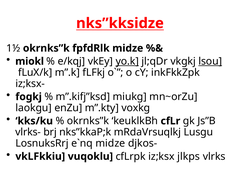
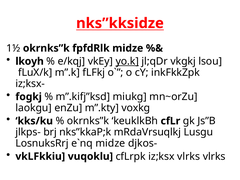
miokl: miokl -> lkoyh
lsou underline: present -> none
vlrks-: vlrks- -> jlkps-
iz;ksx jlkps: jlkps -> vlrks
